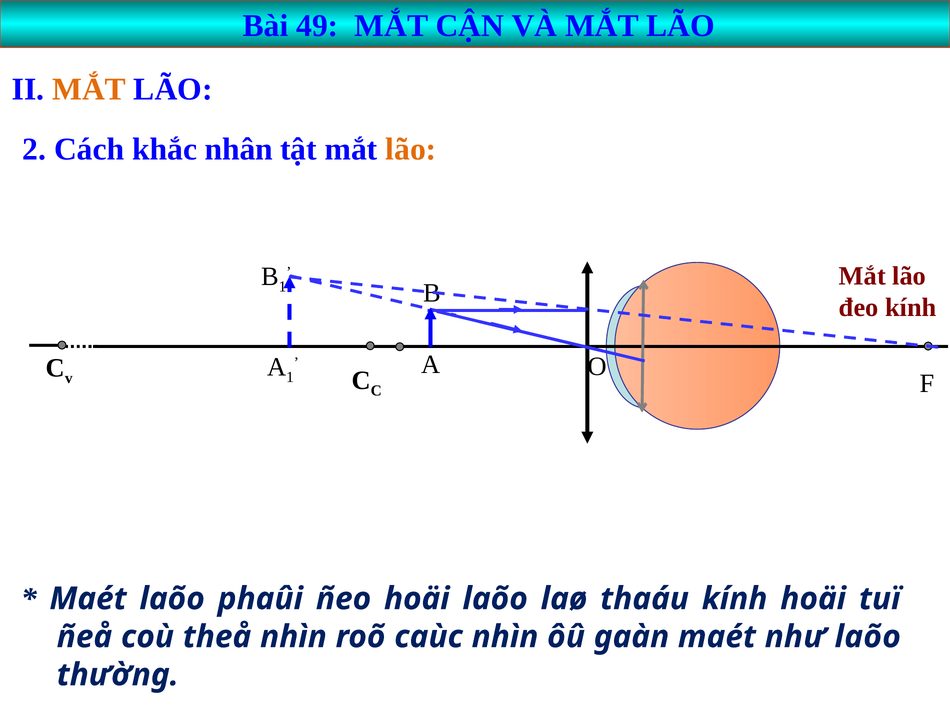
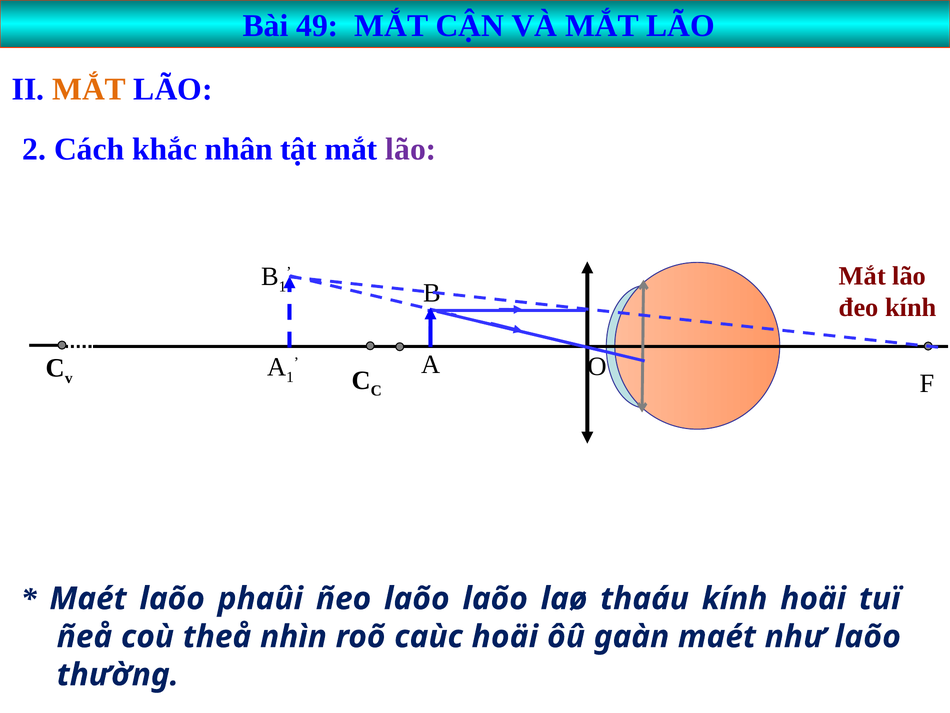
lão at (411, 149) colour: orange -> purple
ñeo hoäi: hoäi -> laõo
caùc nhìn: nhìn -> hoäi
